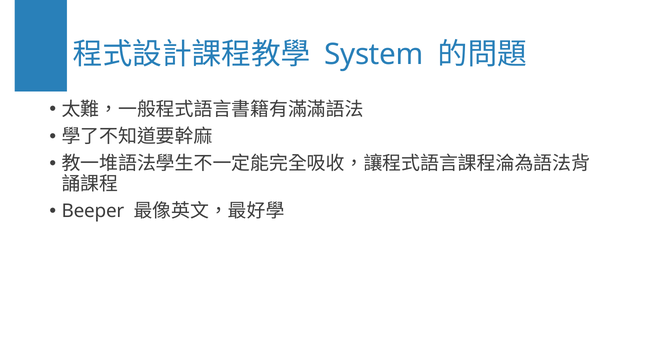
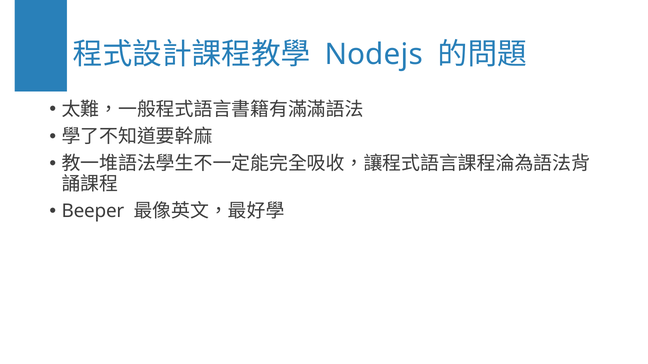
System: System -> Nodejs
